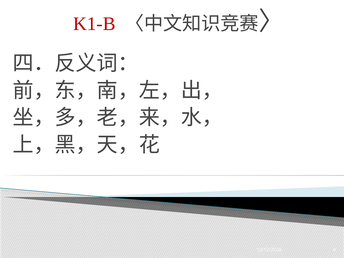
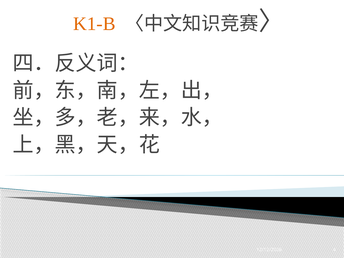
K1-B colour: red -> orange
